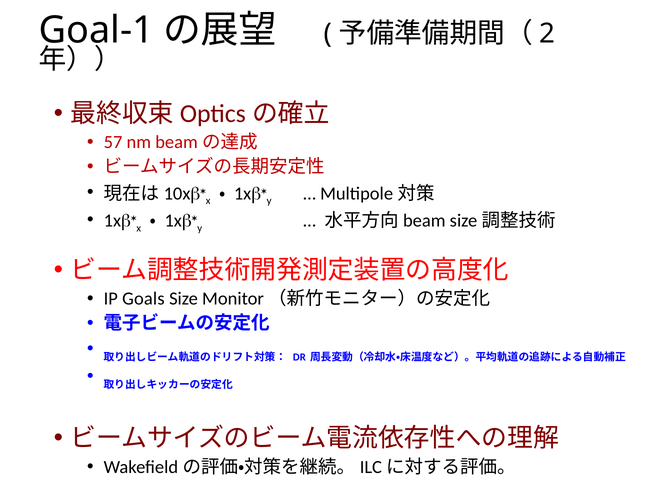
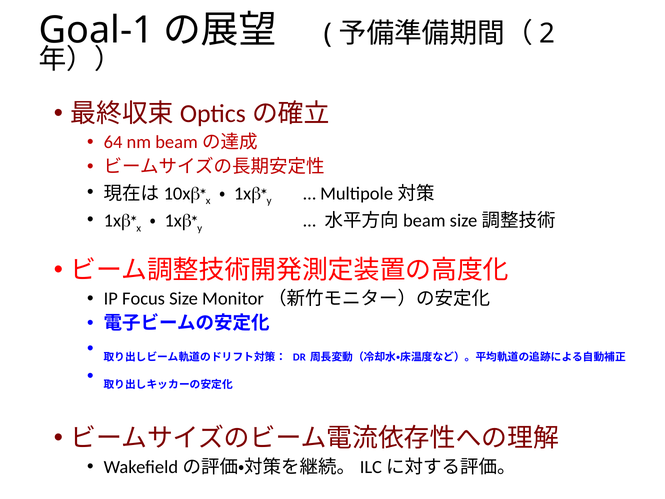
57: 57 -> 64
Goals: Goals -> Focus
